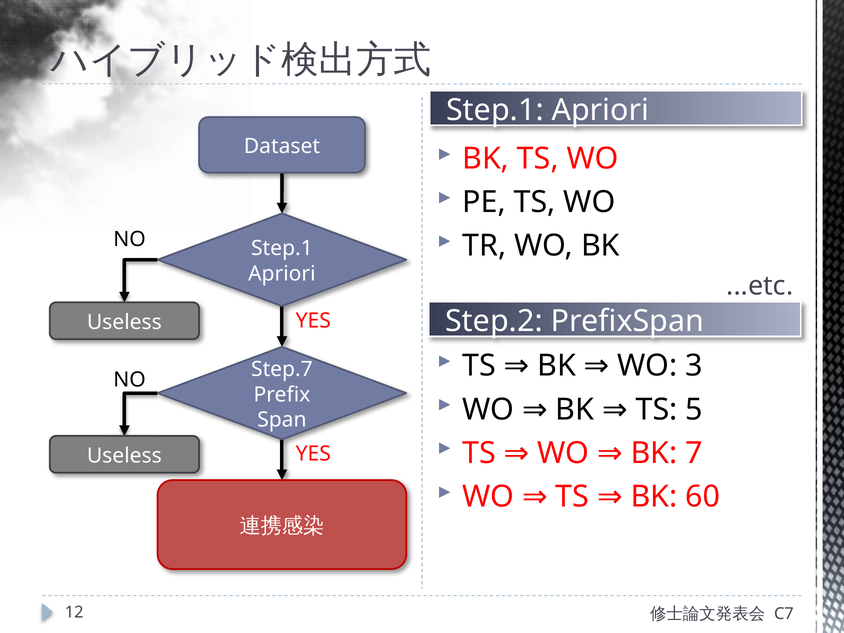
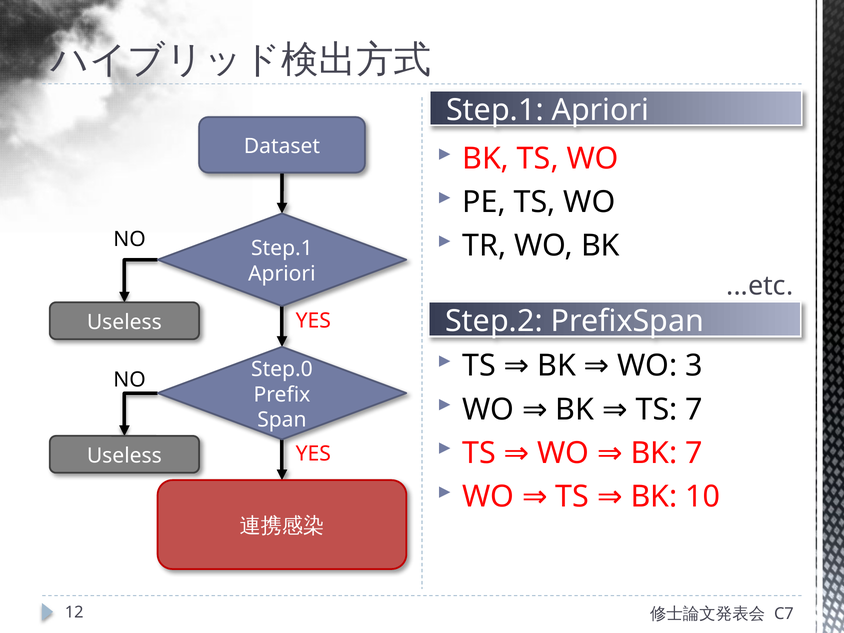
Step.7: Step.7 -> Step.0
TS 5: 5 -> 7
60: 60 -> 10
